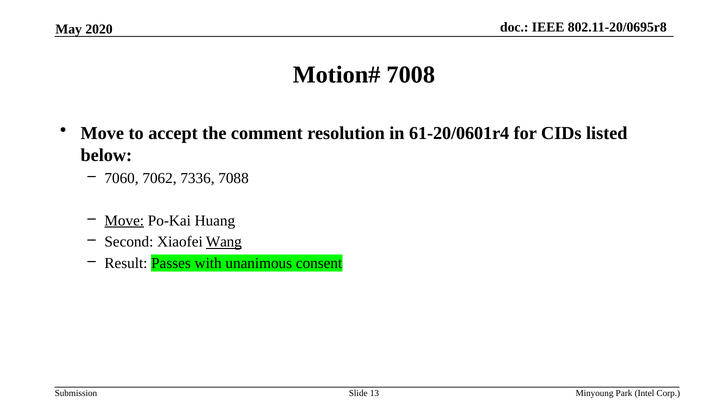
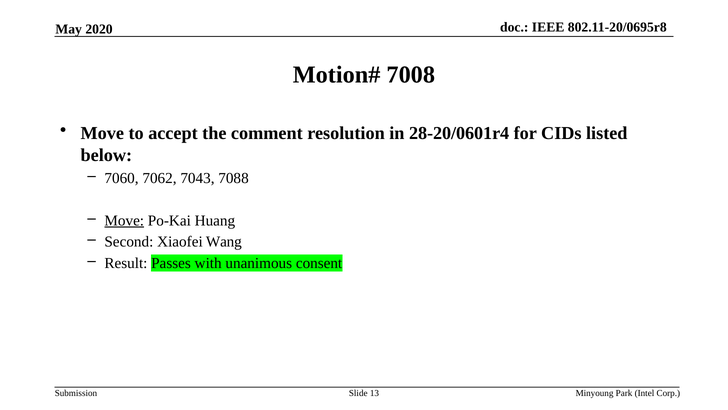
61-20/0601r4: 61-20/0601r4 -> 28-20/0601r4
7336: 7336 -> 7043
Wang underline: present -> none
